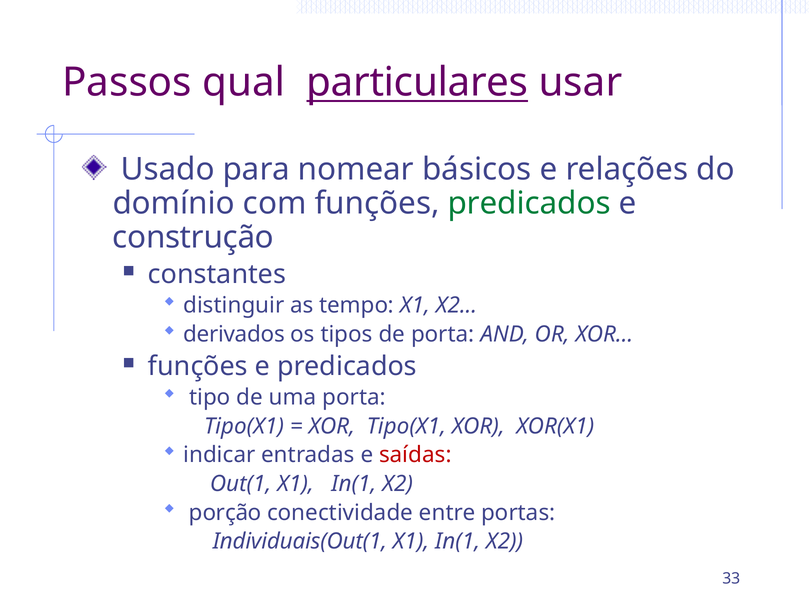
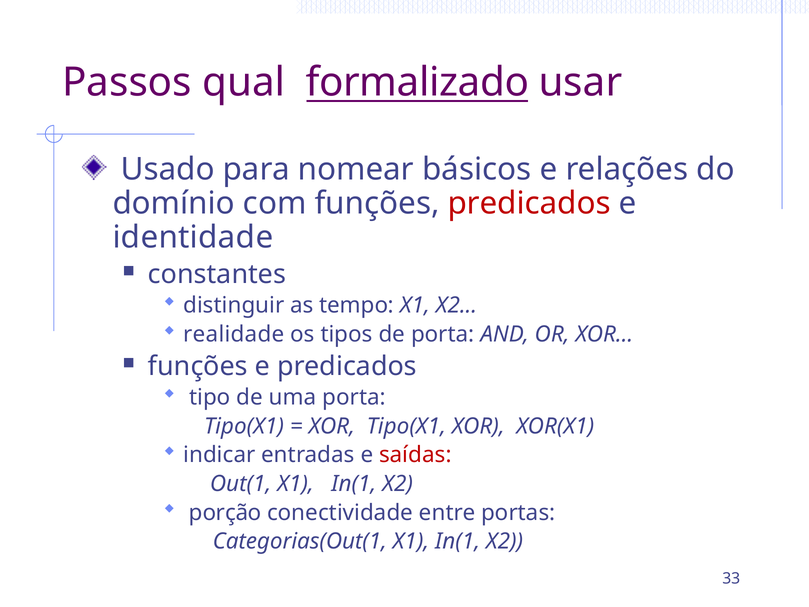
particulares: particulares -> formalizado
predicados at (529, 203) colour: green -> red
construção: construção -> identidade
derivados: derivados -> realidade
Individuais(Out(1: Individuais(Out(1 -> Categorias(Out(1
